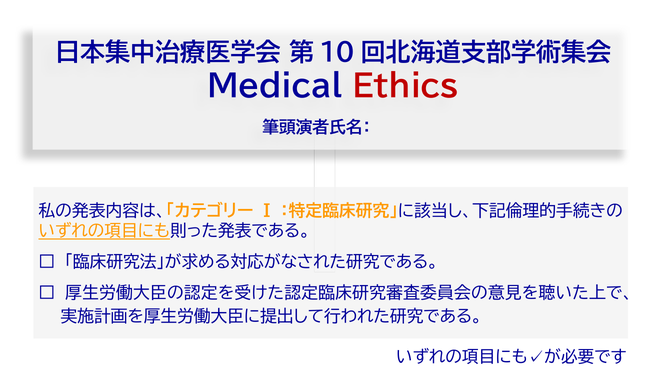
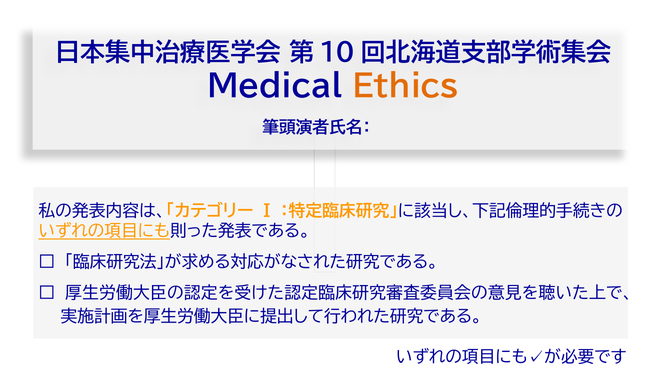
Ethics colour: red -> orange
